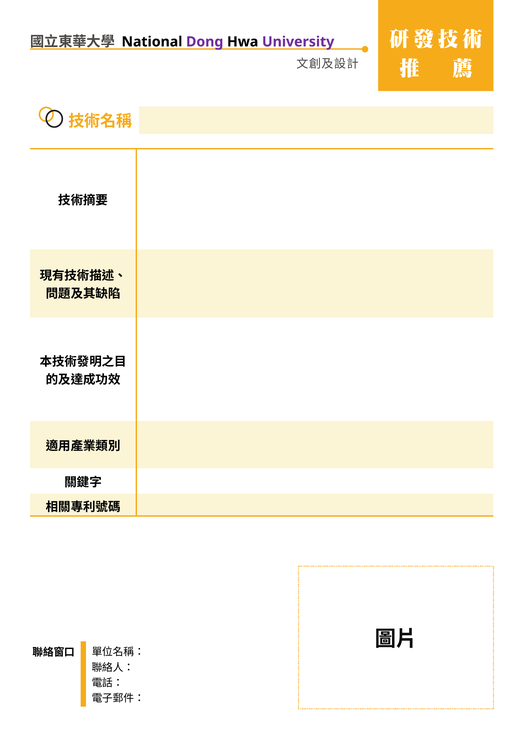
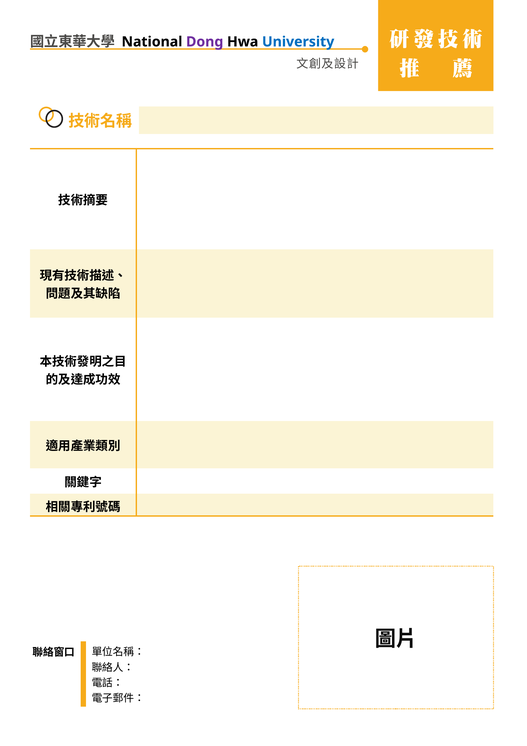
University colour: purple -> blue
